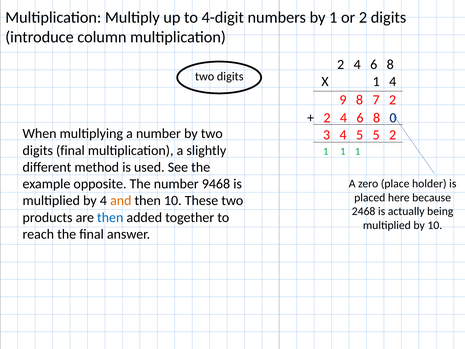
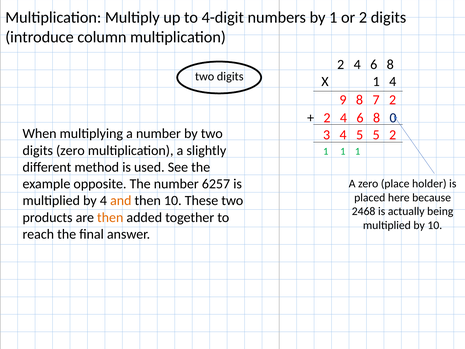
digits final: final -> zero
9468: 9468 -> 6257
then at (110, 217) colour: blue -> orange
